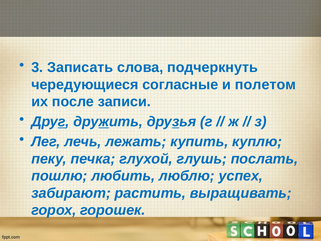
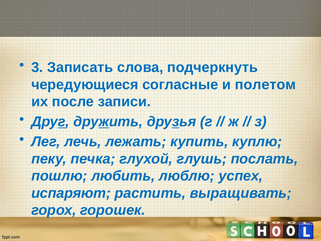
забирают: забирают -> испаряют
